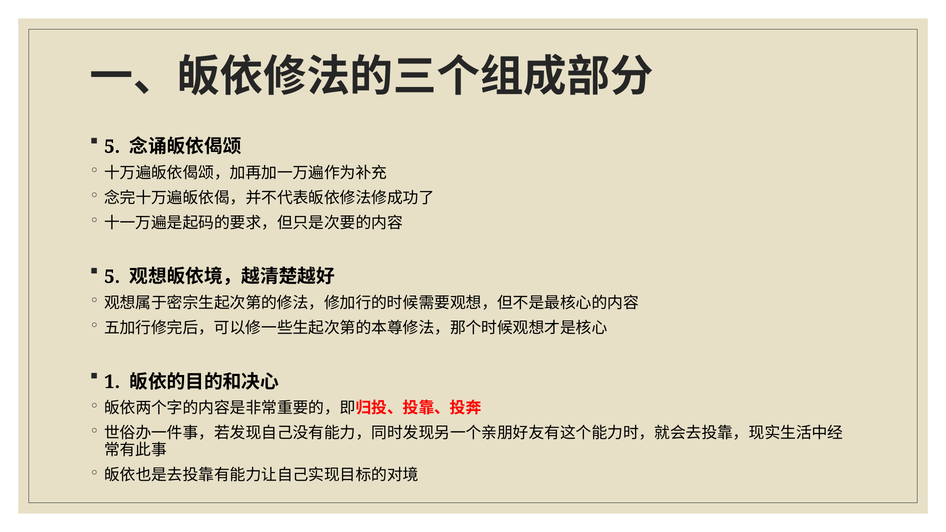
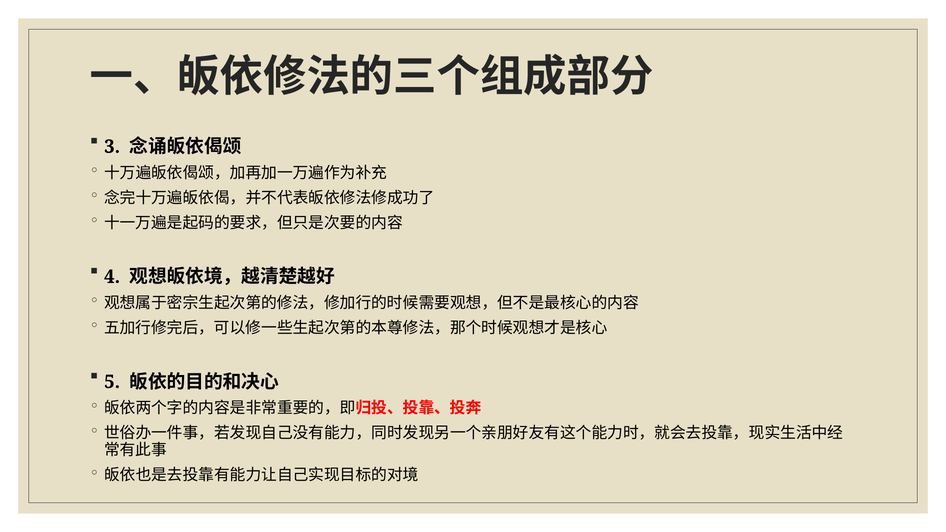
5 at (112, 147): 5 -> 3
5 at (112, 277): 5 -> 4
1: 1 -> 5
